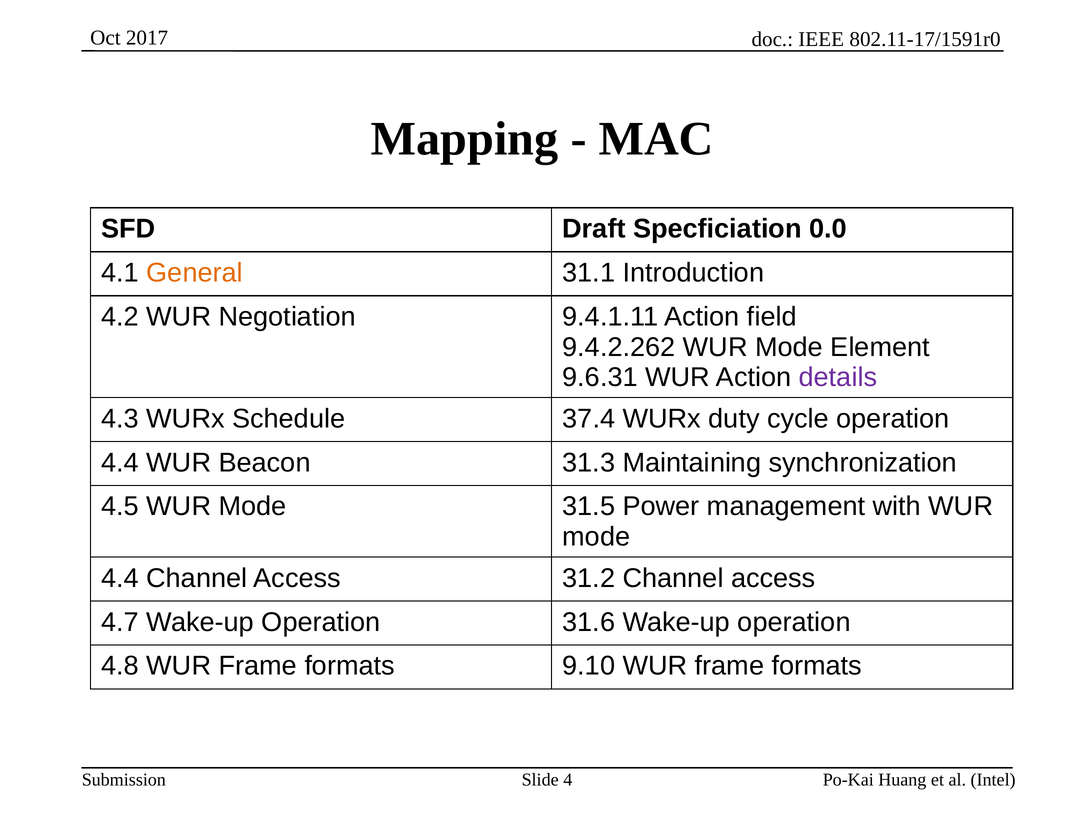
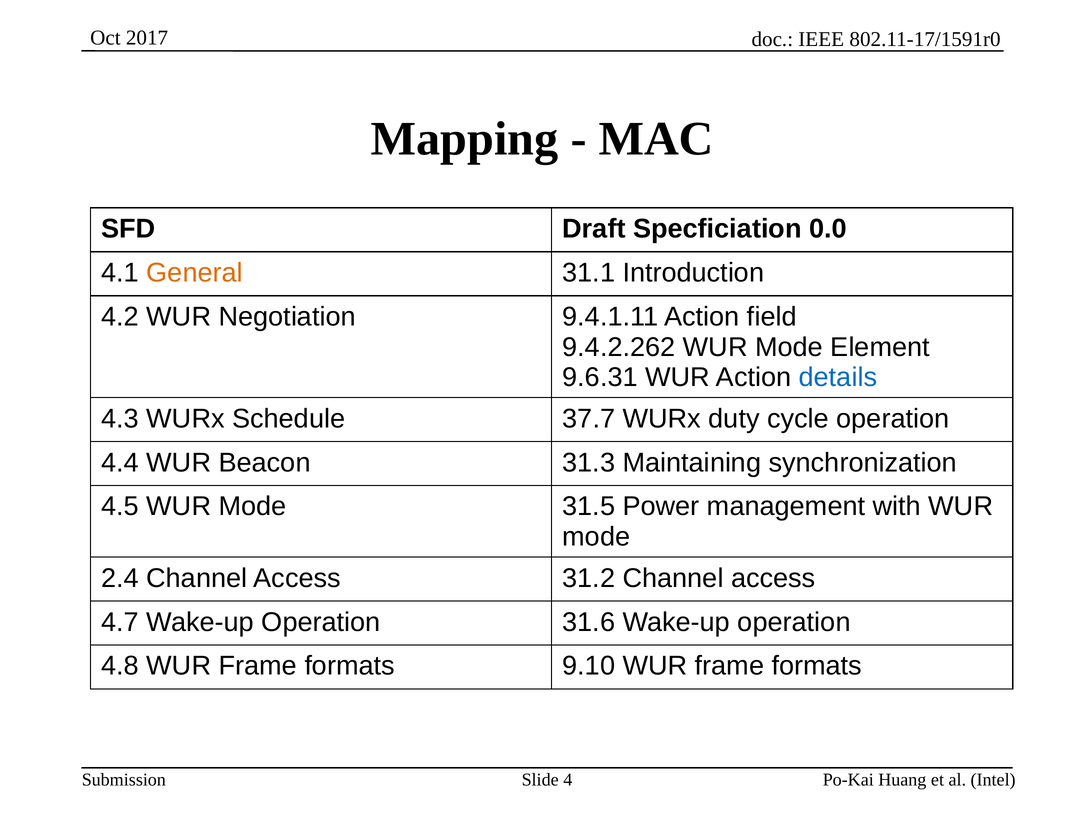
details colour: purple -> blue
37.4: 37.4 -> 37.7
4.4 at (120, 579): 4.4 -> 2.4
